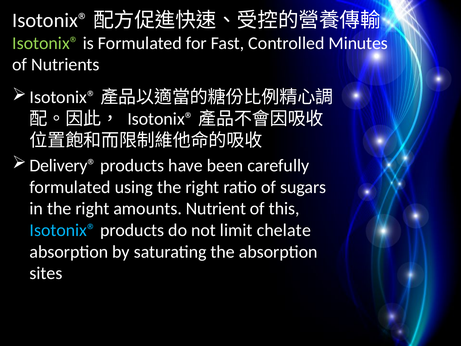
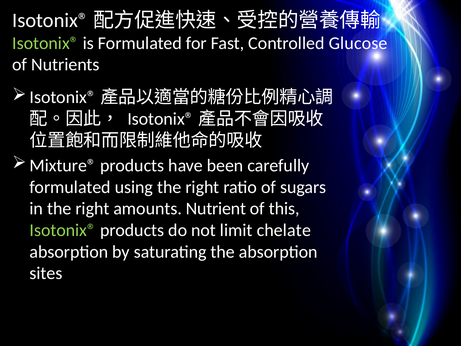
Minutes: Minutes -> Glucose
Delivery®: Delivery® -> Mixture®
Isotonix® at (63, 230) colour: light blue -> light green
